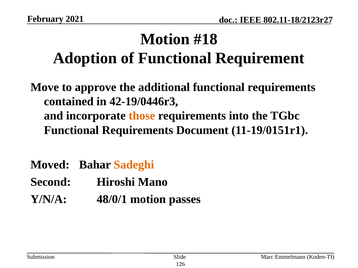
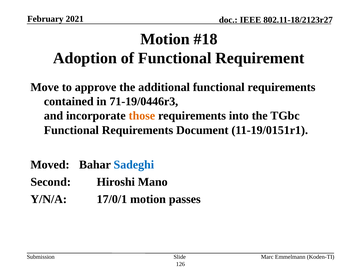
42-19/0446r3: 42-19/0446r3 -> 71-19/0446r3
Sadeghi colour: orange -> blue
48/0/1: 48/0/1 -> 17/0/1
